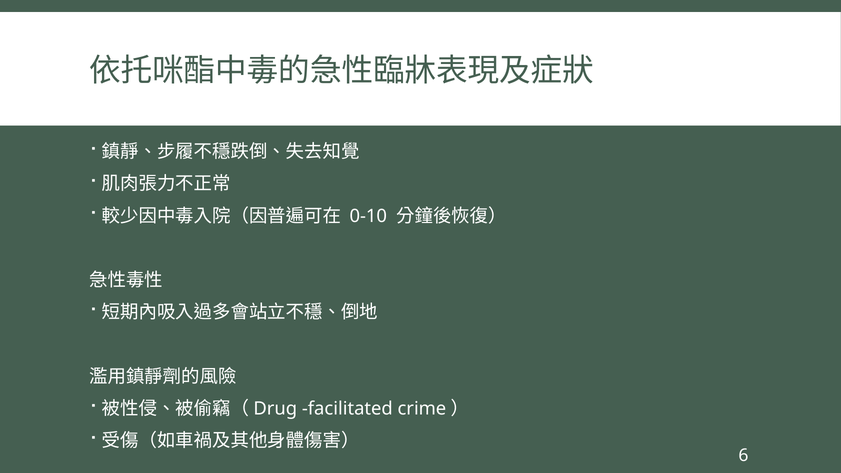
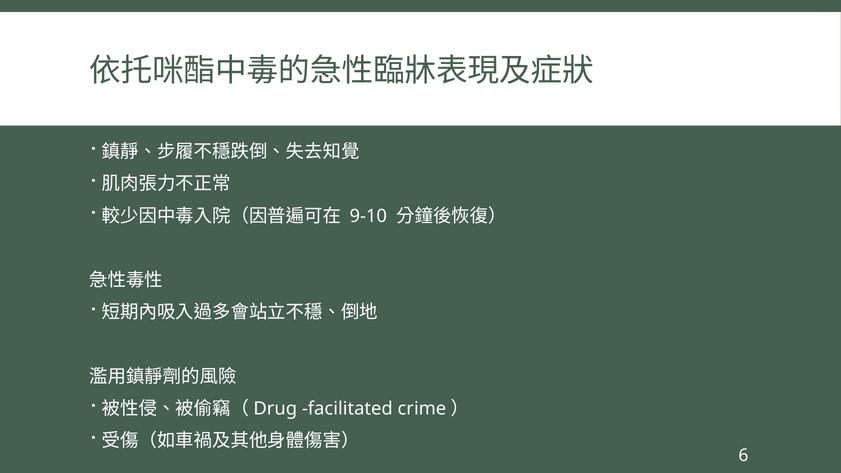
0-10: 0-10 -> 9-10
